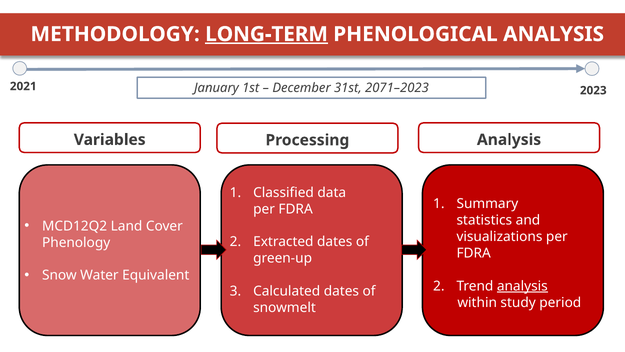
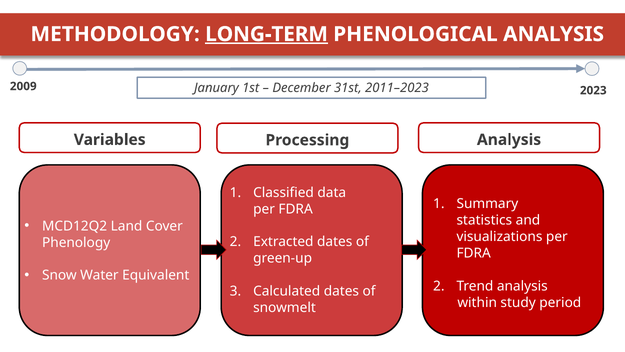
2071–2023: 2071–2023 -> 2011–2023
2021: 2021 -> 2009
analysis at (522, 286) underline: present -> none
